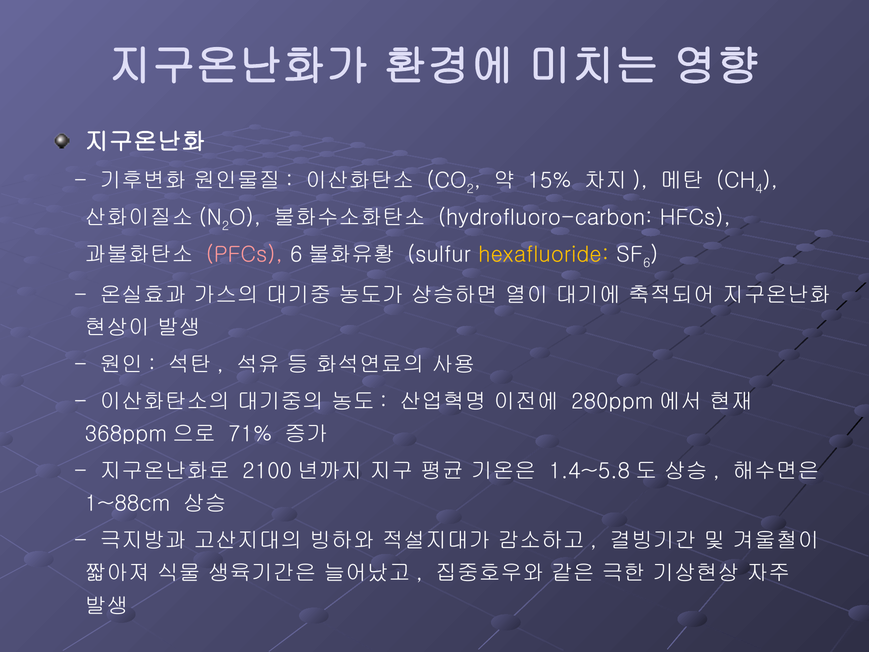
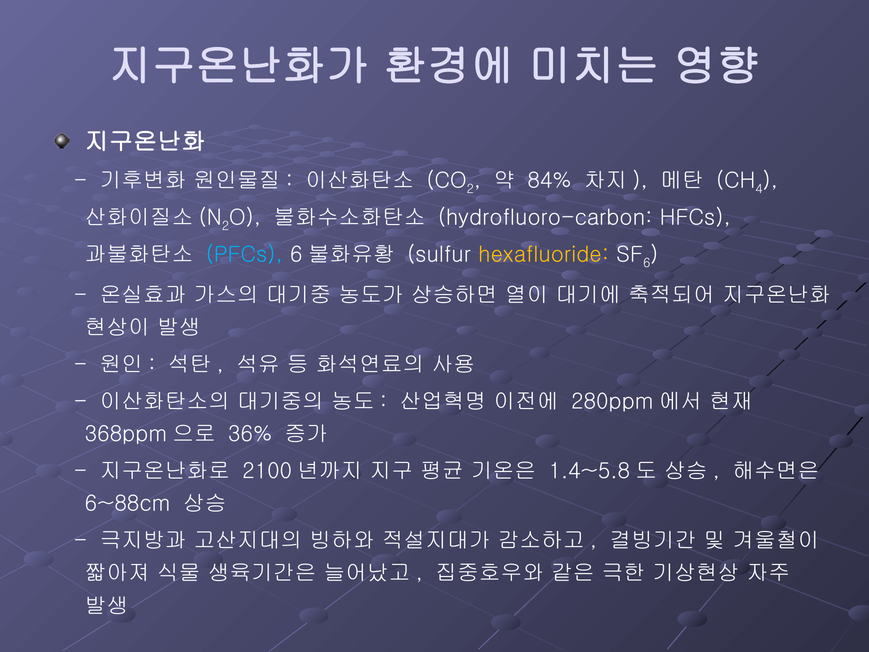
15%: 15% -> 84%
PFCs colour: pink -> light blue
71%: 71% -> 36%
1~88cm: 1~88cm -> 6~88cm
